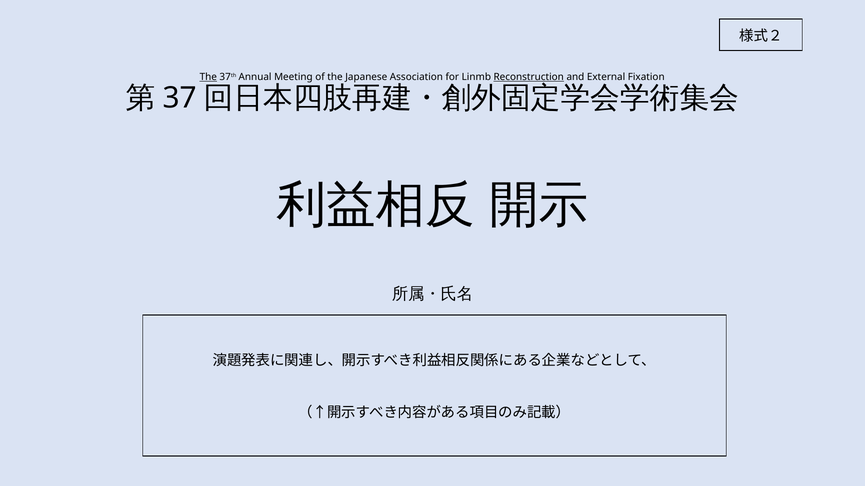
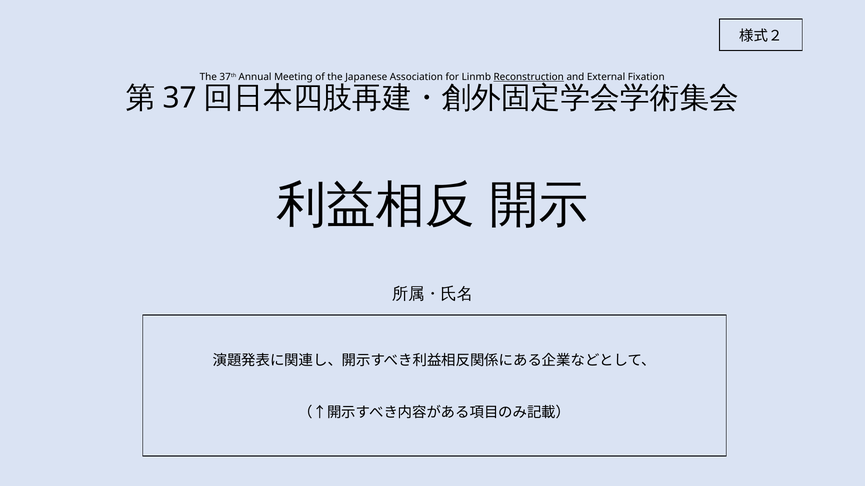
The at (208, 77) underline: present -> none
